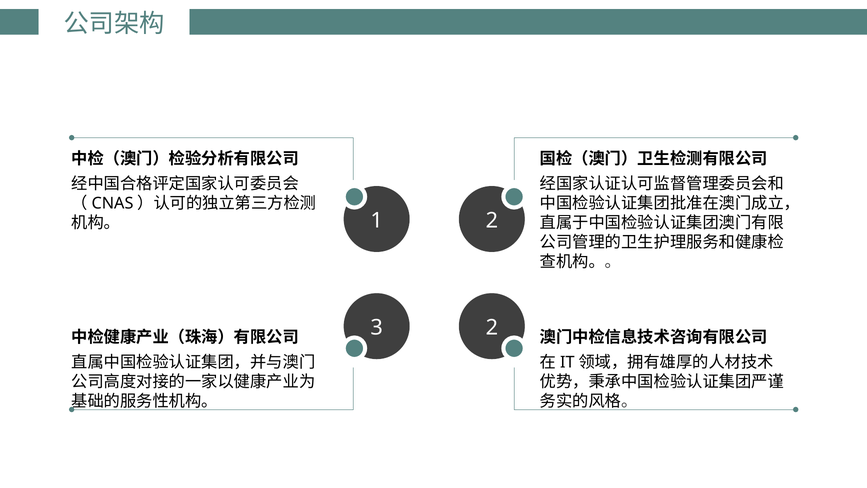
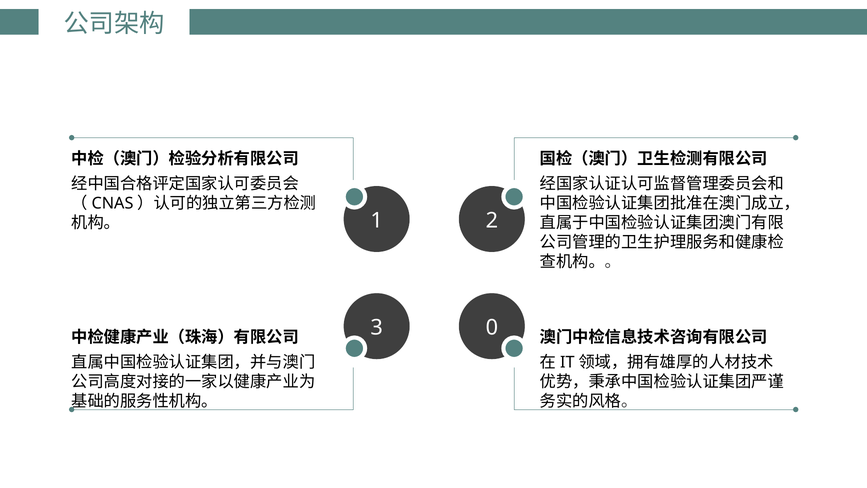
3 2: 2 -> 0
